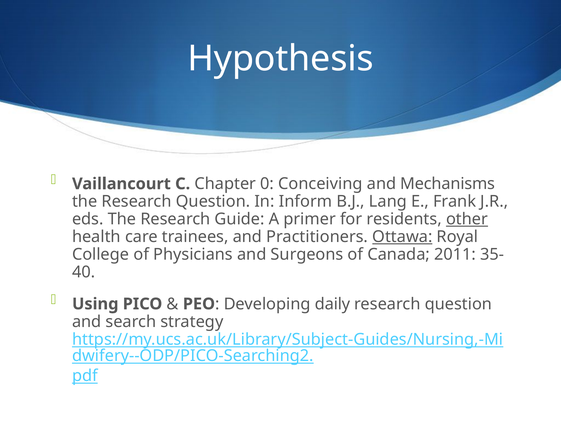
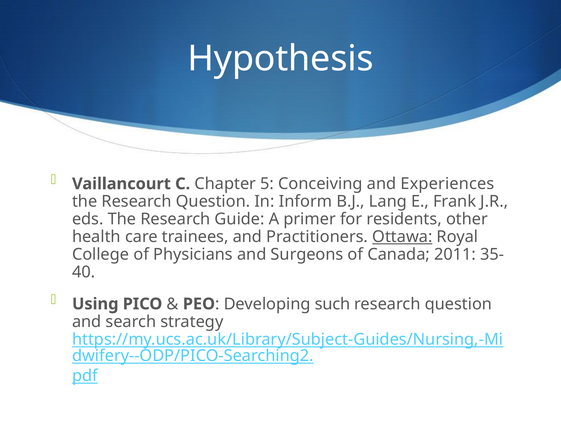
0: 0 -> 5
Mechanisms: Mechanisms -> Experiences
other underline: present -> none
daily: daily -> such
